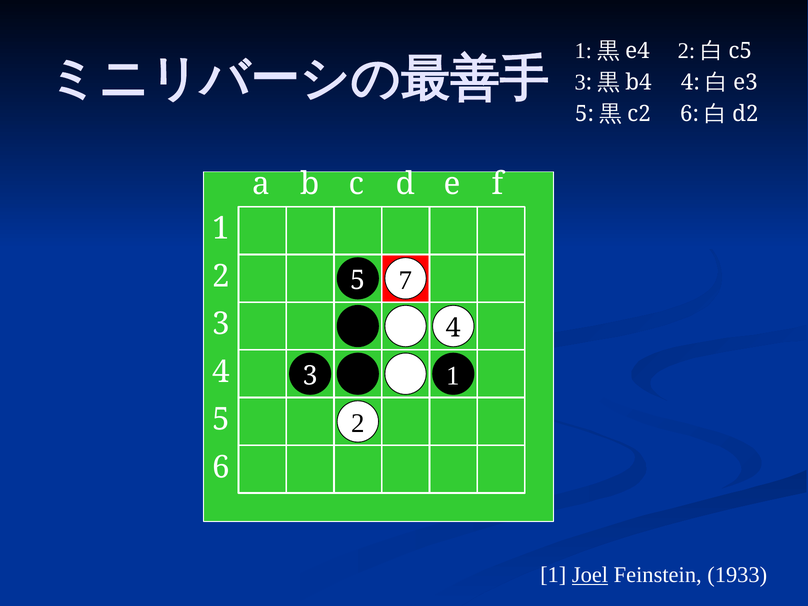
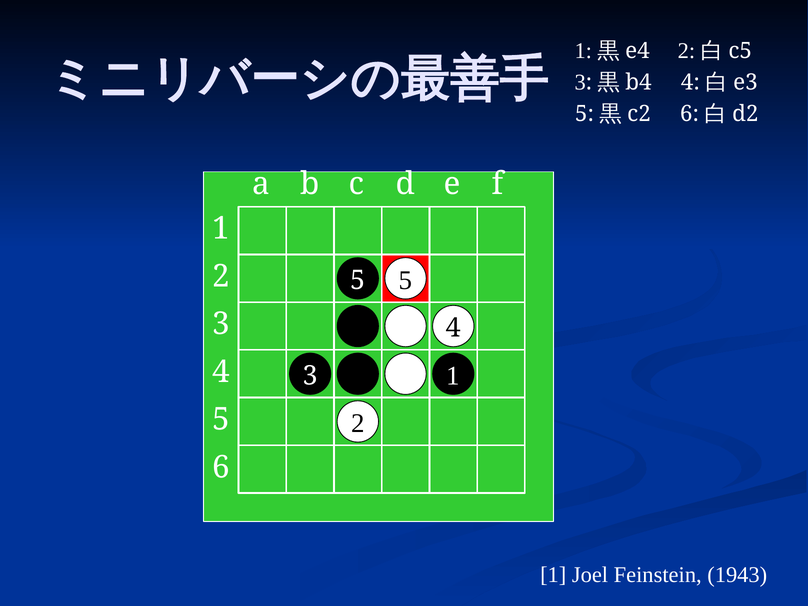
5 7: 7 -> 5
Joel underline: present -> none
1933: 1933 -> 1943
